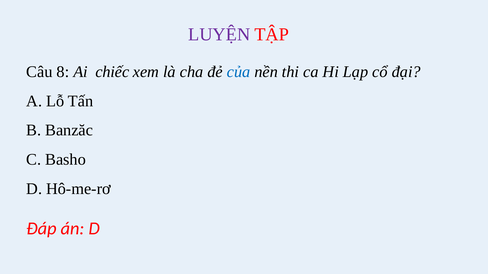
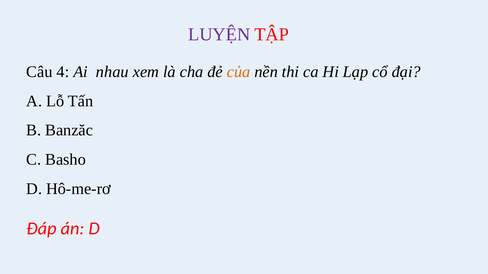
8: 8 -> 4
chiếc: chiếc -> nhau
của colour: blue -> orange
